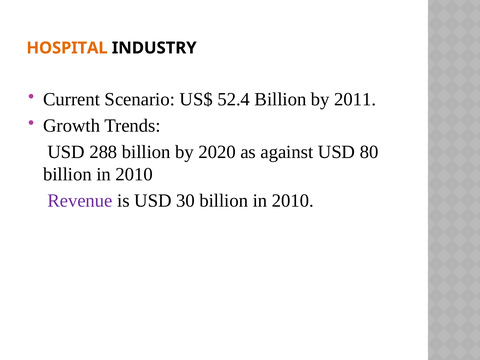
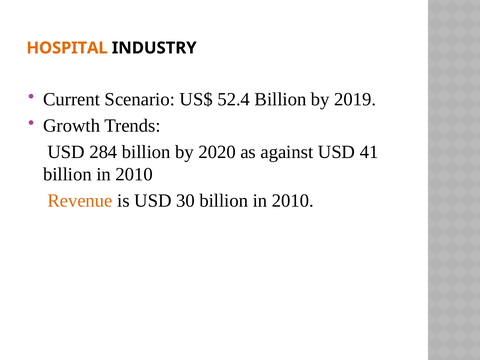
2011: 2011 -> 2019
288: 288 -> 284
80: 80 -> 41
Revenue colour: purple -> orange
